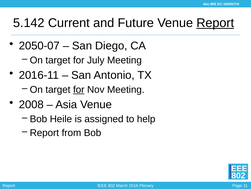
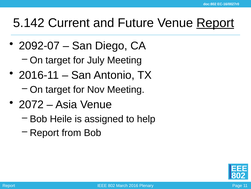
2050-07: 2050-07 -> 2092-07
for at (79, 89) underline: present -> none
2008: 2008 -> 2072
